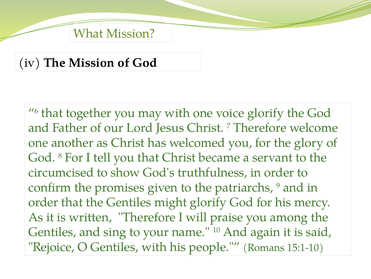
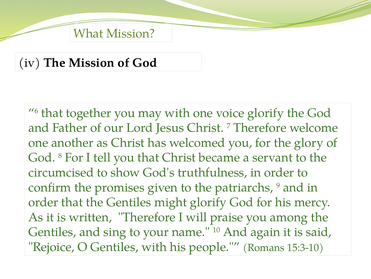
15:1-10: 15:1-10 -> 15:3-10
